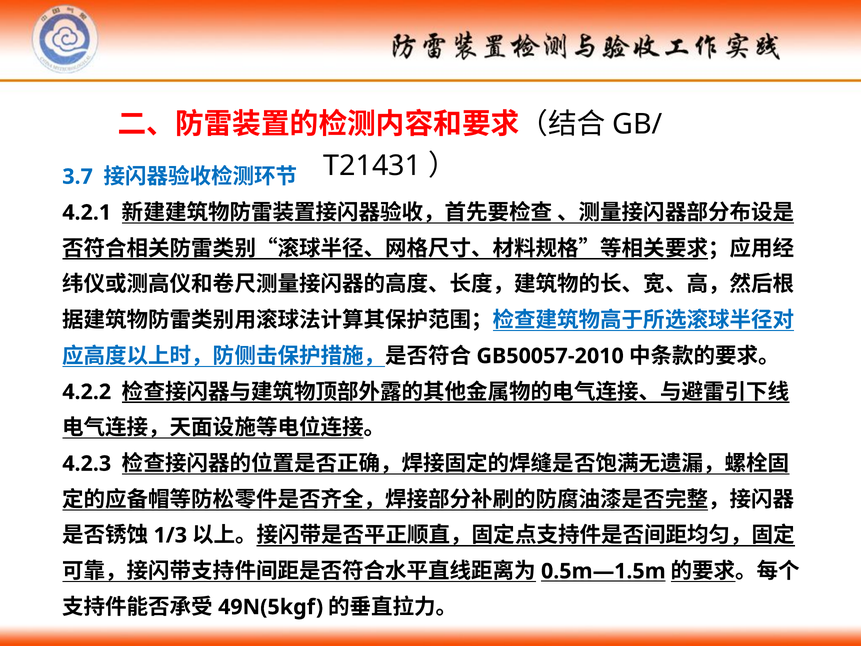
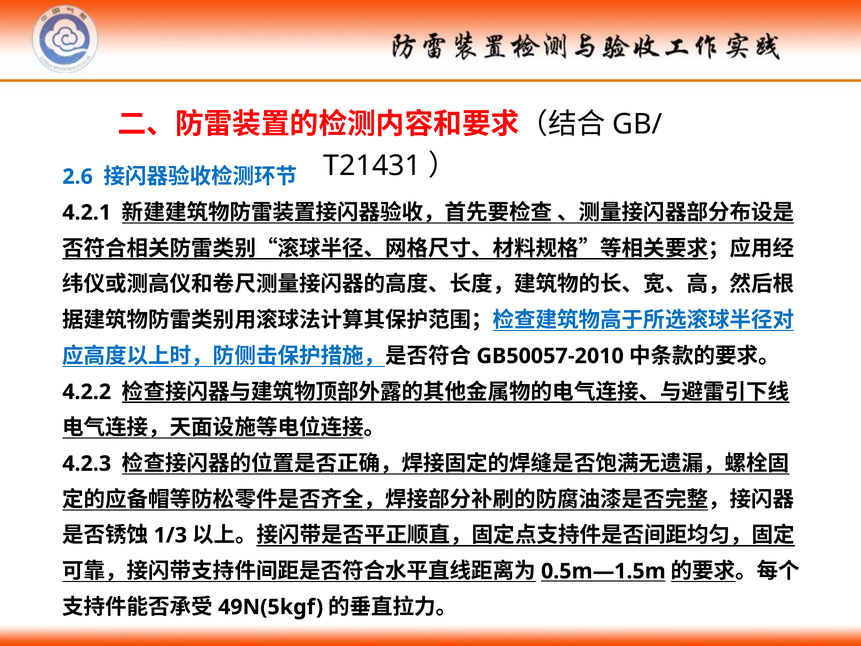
3.7: 3.7 -> 2.6
